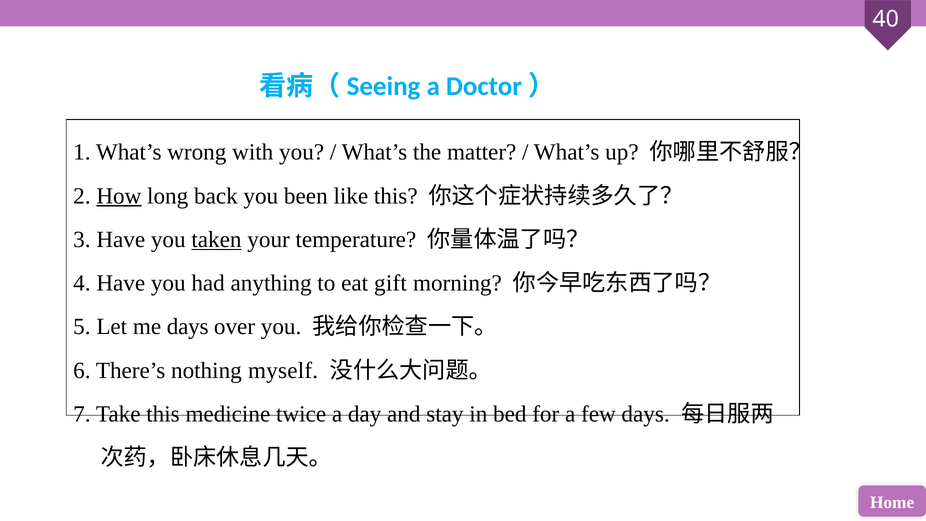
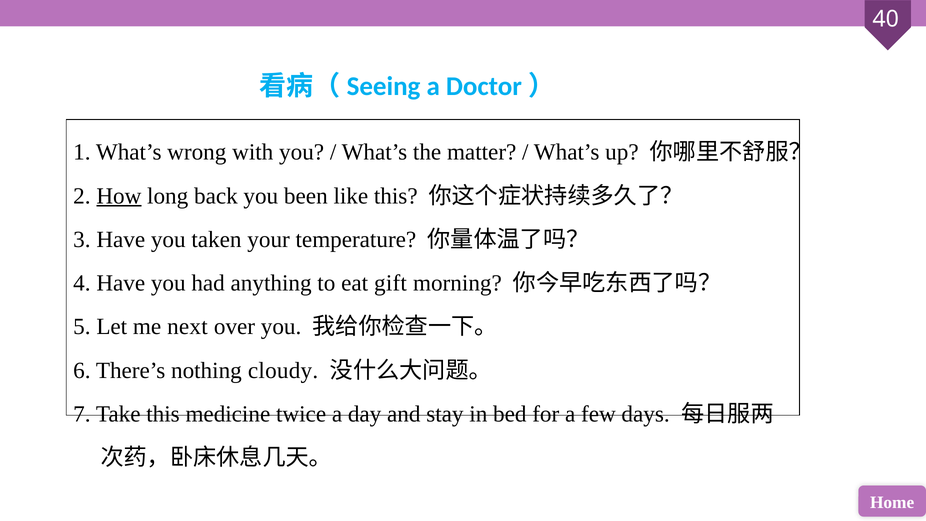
taken underline: present -> none
me days: days -> next
myself: myself -> cloudy
